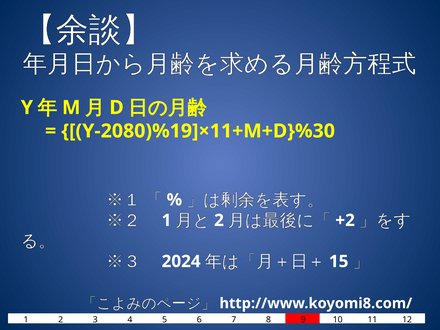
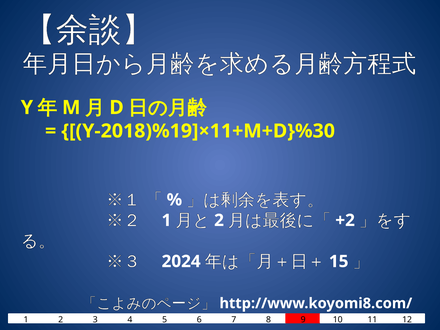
Y-2080)%19]×11+M+D}%30: Y-2080)%19]×11+M+D}%30 -> Y-2018)%19]×11+M+D}%30
